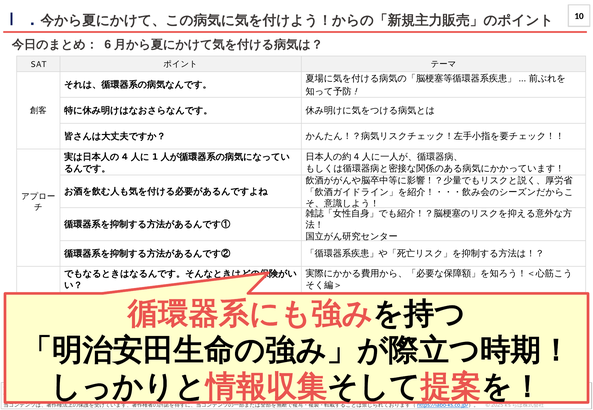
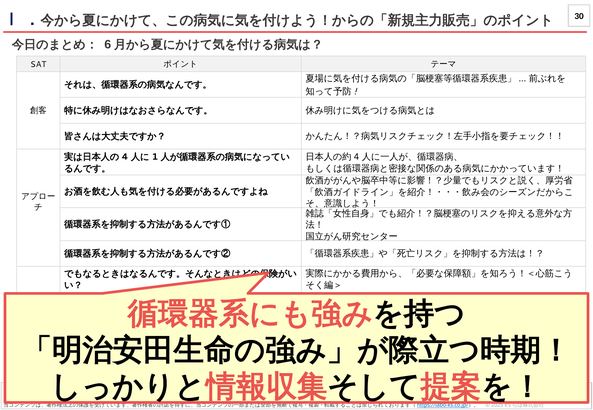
10: 10 -> 30
